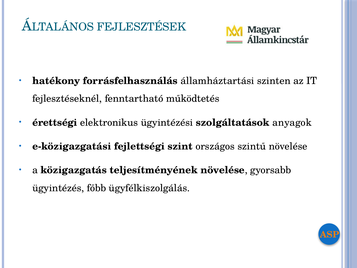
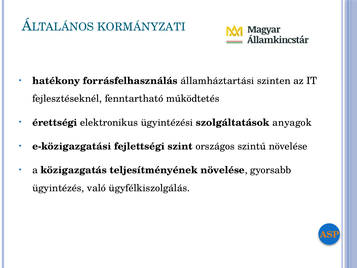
FEJLESZTÉSEK: FEJLESZTÉSEK -> KORMÁNYZATI
főbb: főbb -> való
